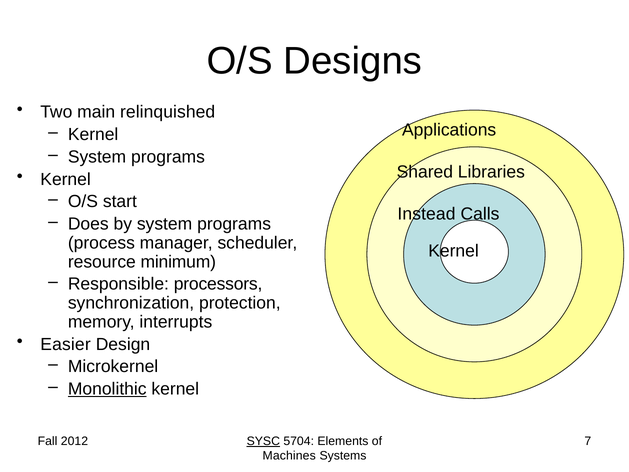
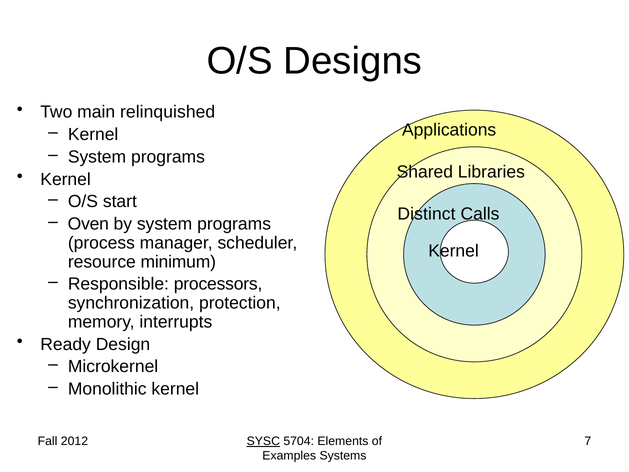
Instead: Instead -> Distinct
Does: Does -> Oven
Easier: Easier -> Ready
Monolithic underline: present -> none
Machines: Machines -> Examples
